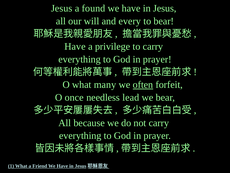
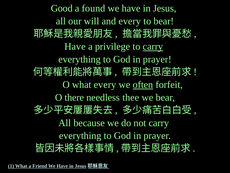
Jesus at (62, 8): Jesus -> Good
carry at (153, 46) underline: none -> present
what many: many -> every
once: once -> there
lead: lead -> thee
